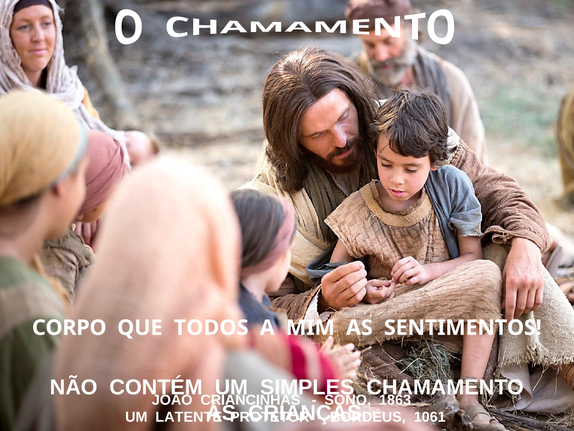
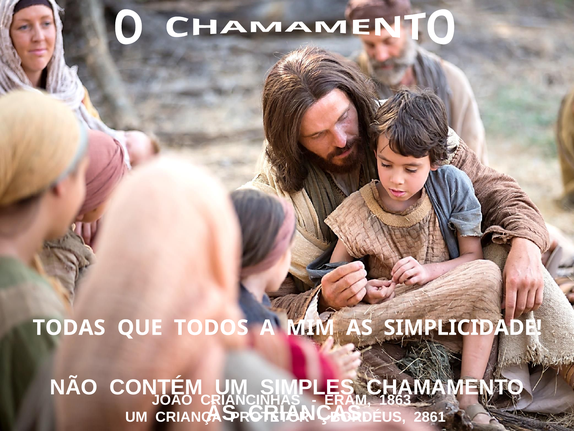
CORPO: CORPO -> TODAS
SENTIMENTOS: SENTIMENTOS -> SIMPLICIDADE
SONO: SONO -> ERAM
LATENTE: LATENTE -> CRIANÇA
1061: 1061 -> 2861
